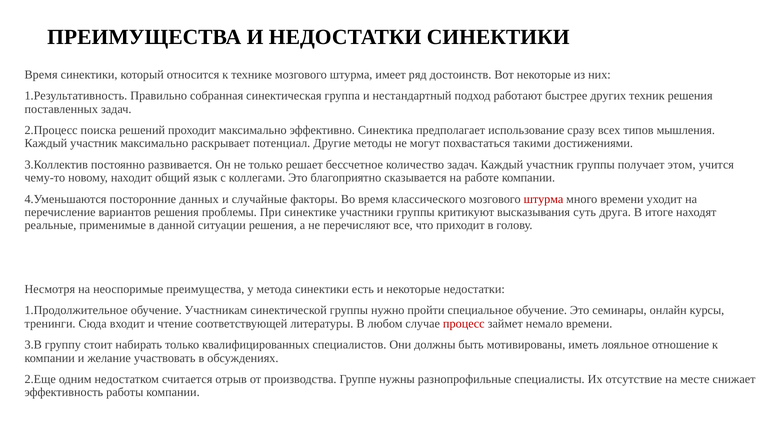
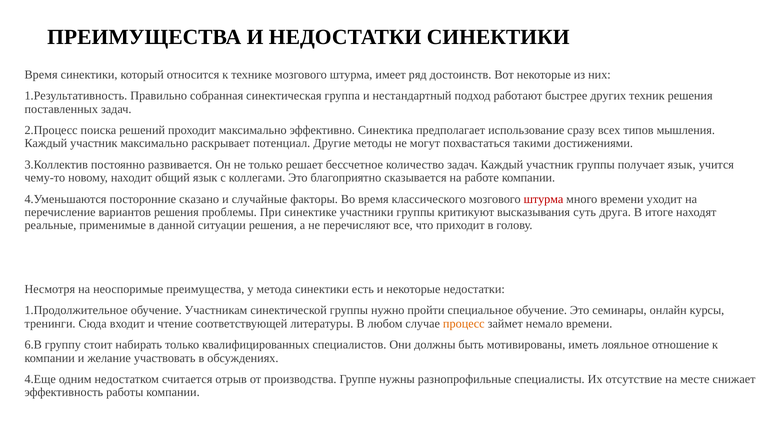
получает этом: этом -> язык
данных: данных -> сказано
процесс colour: red -> orange
3.В: 3.В -> 6.В
2.Еще: 2.Еще -> 4.Еще
